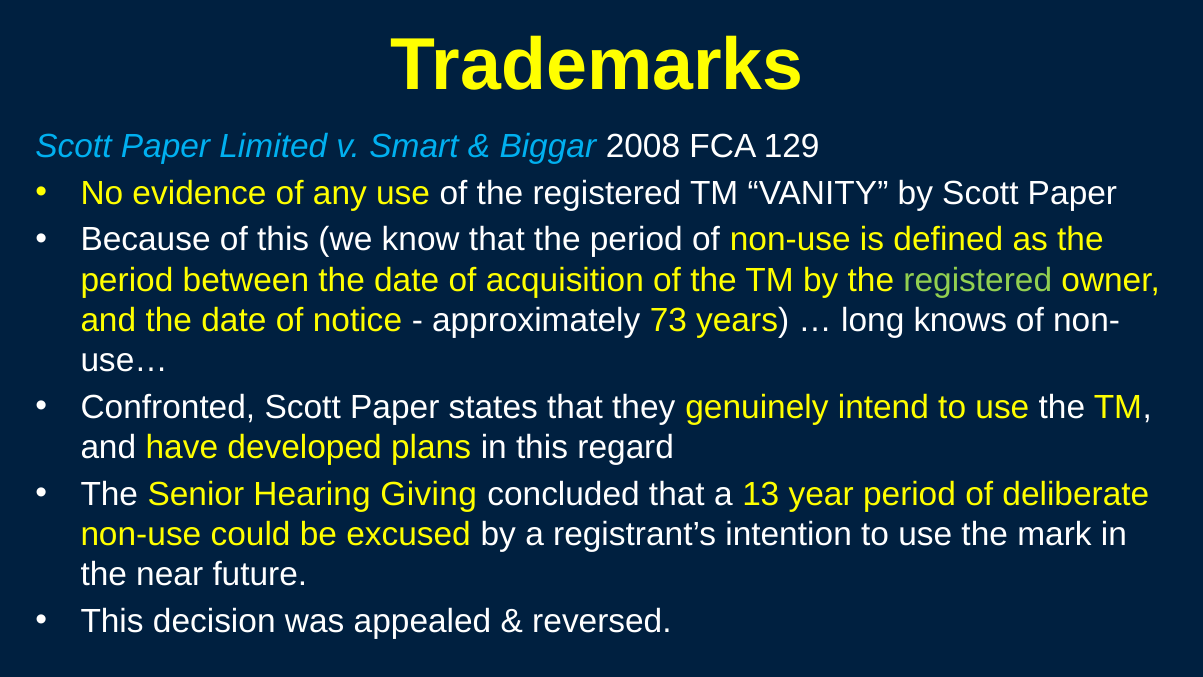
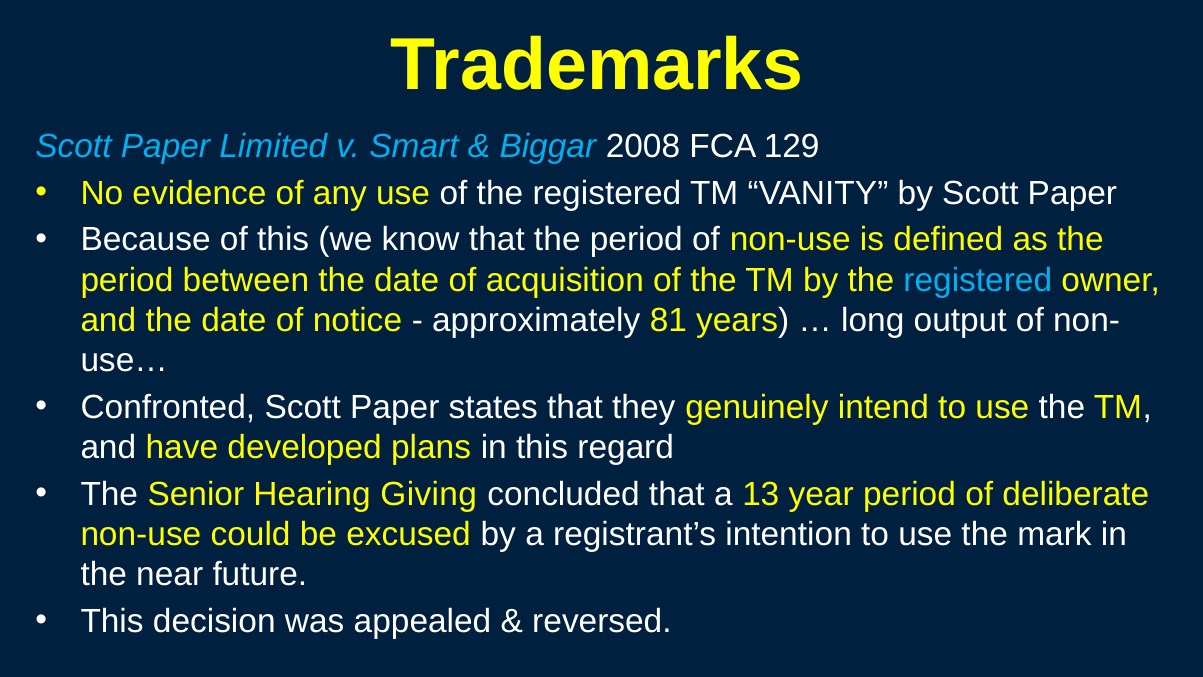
registered at (978, 280) colour: light green -> light blue
73: 73 -> 81
knows: knows -> output
